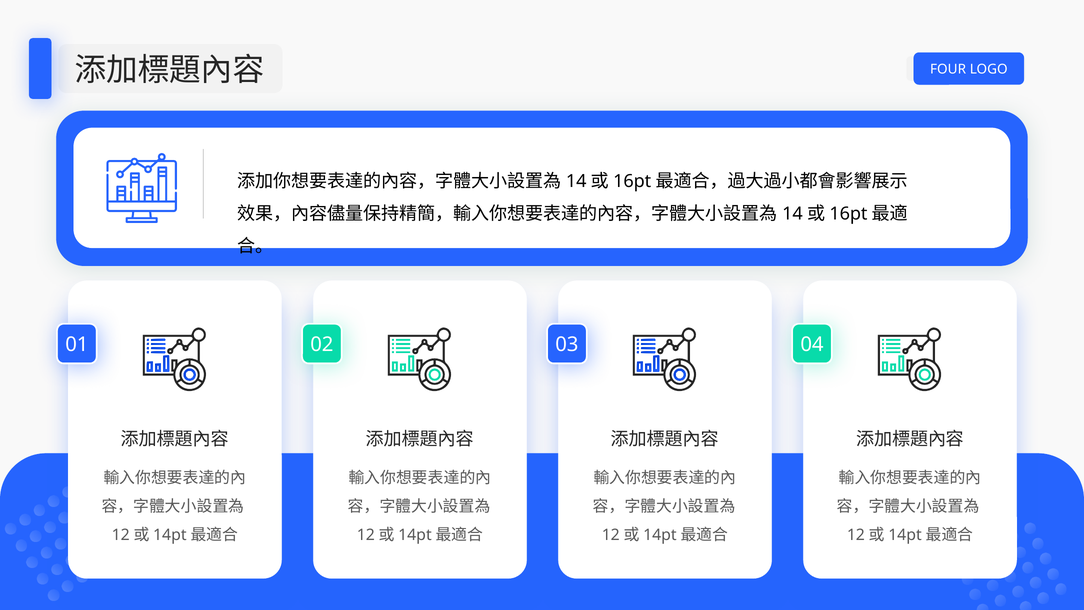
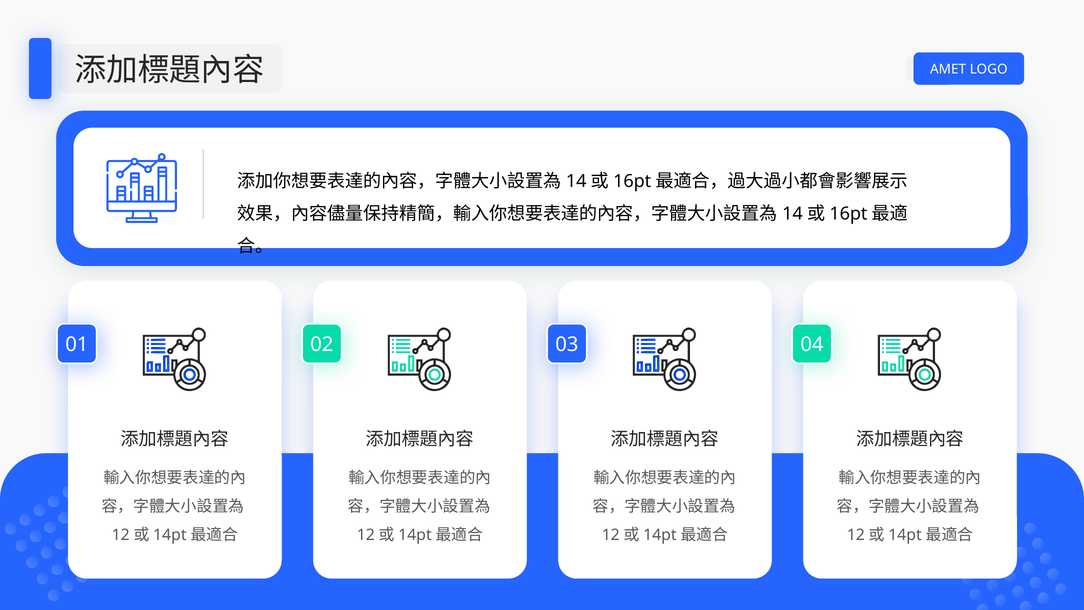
FOUR: FOUR -> AMET
